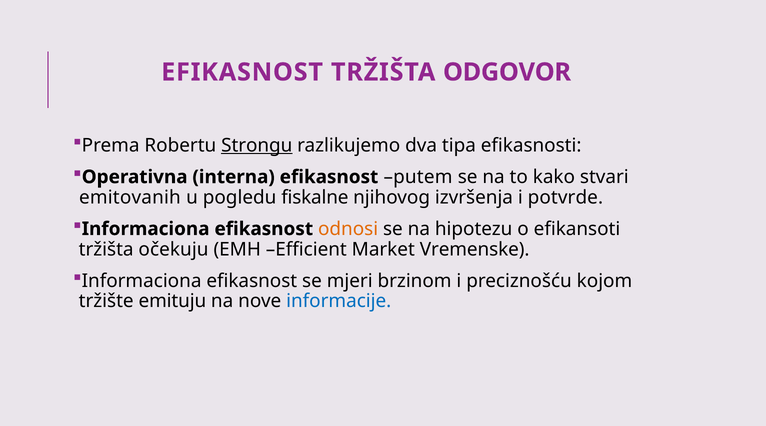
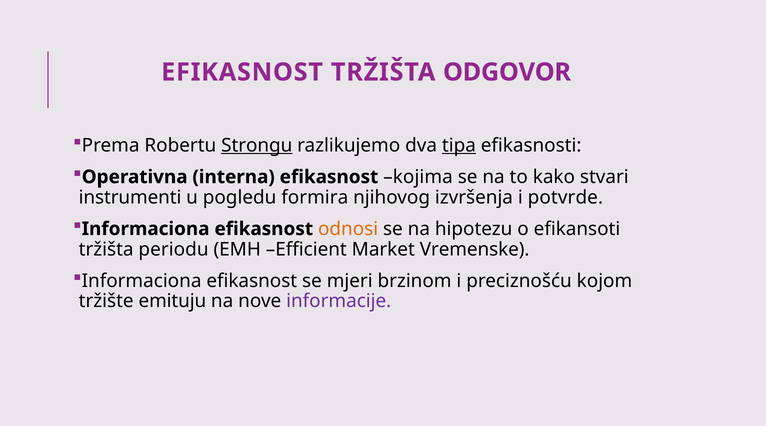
tipa underline: none -> present
putem: putem -> kojima
emitovanih: emitovanih -> instrumenti
fiskalne: fiskalne -> formira
očekuju: očekuju -> periodu
informacije colour: blue -> purple
